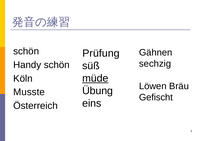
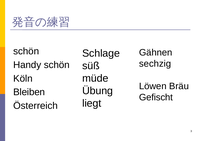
Prüfung: Prüfung -> Schlage
müde underline: present -> none
Musste: Musste -> Bleiben
eins: eins -> liegt
